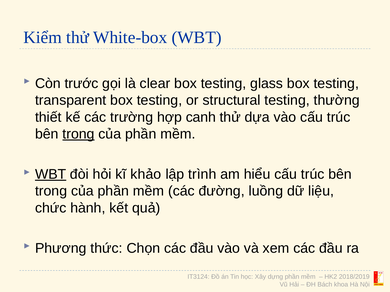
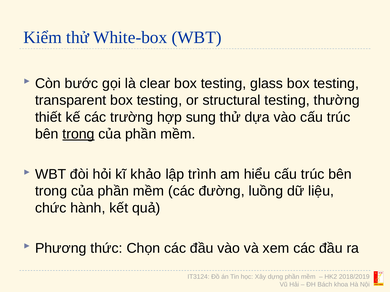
trước: trước -> bước
canh: canh -> sung
WBT at (51, 174) underline: present -> none
